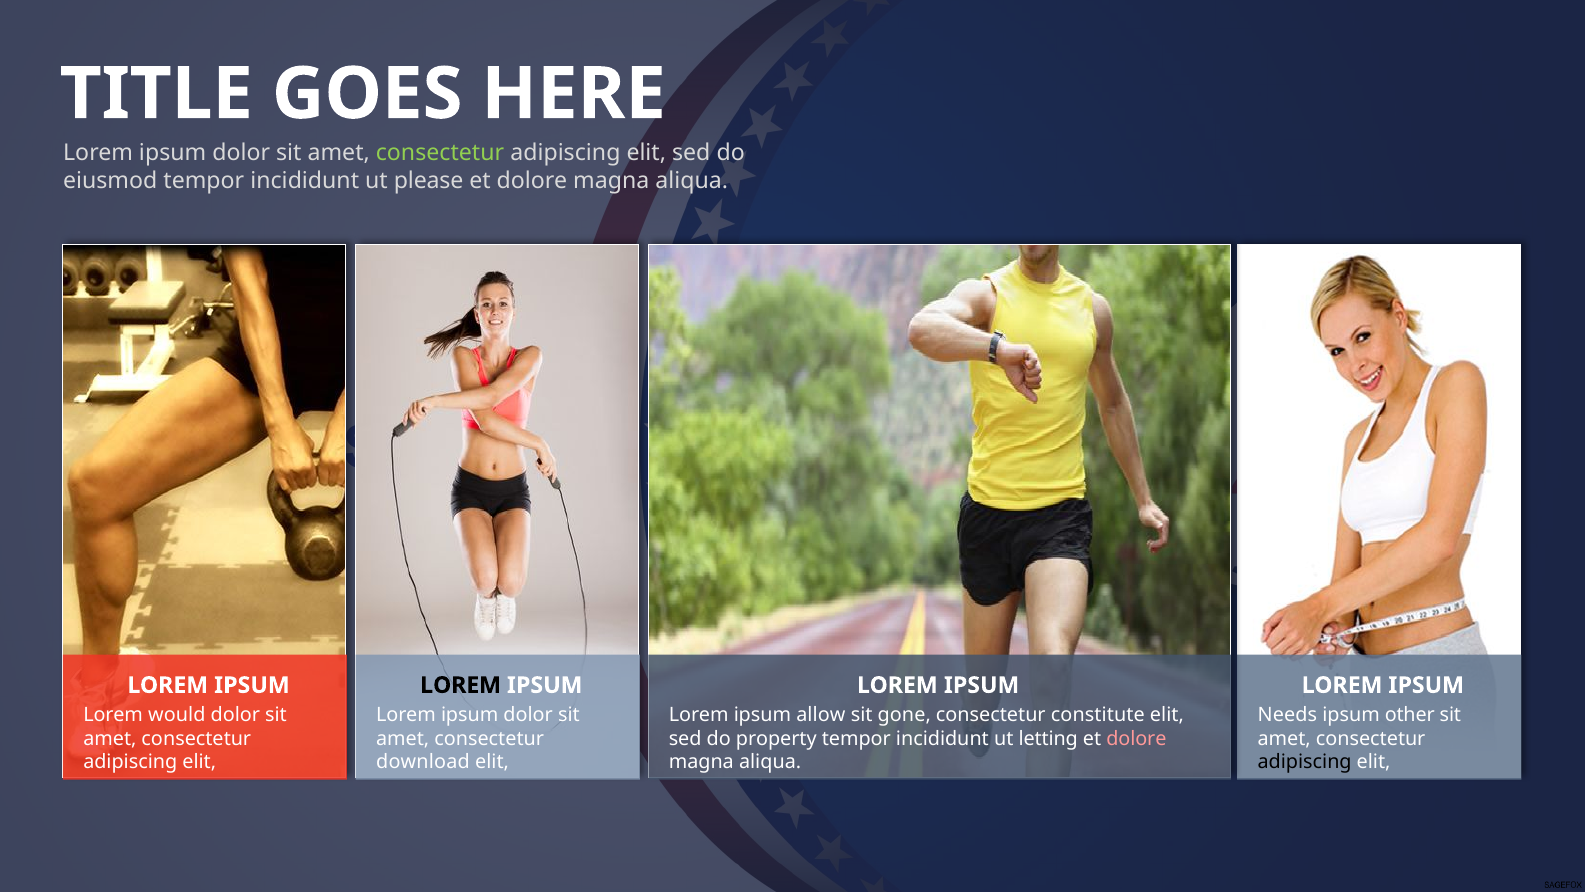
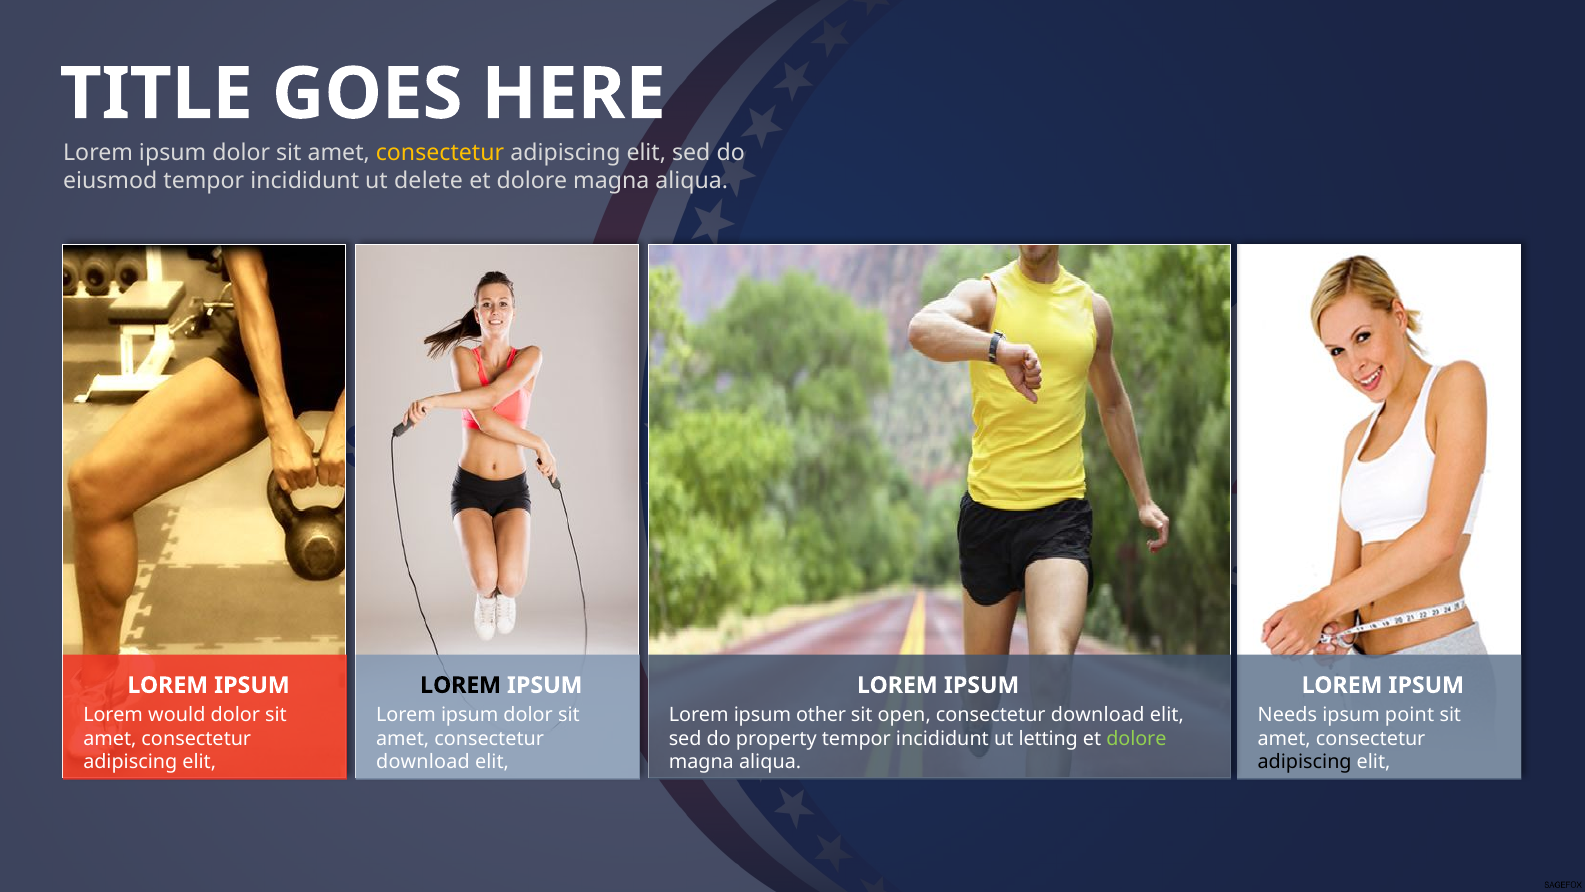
consectetur at (440, 153) colour: light green -> yellow
please: please -> delete
allow: allow -> other
gone: gone -> open
constitute at (1098, 714): constitute -> download
other: other -> point
dolore at (1136, 738) colour: pink -> light green
